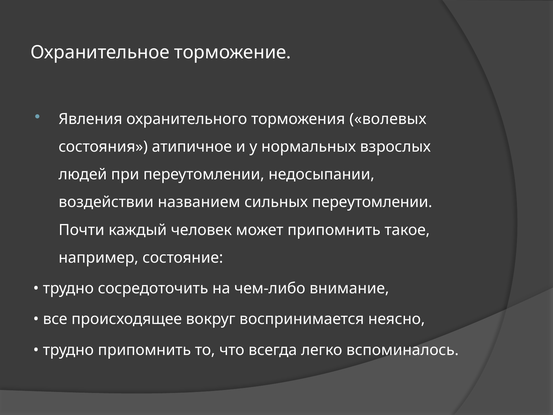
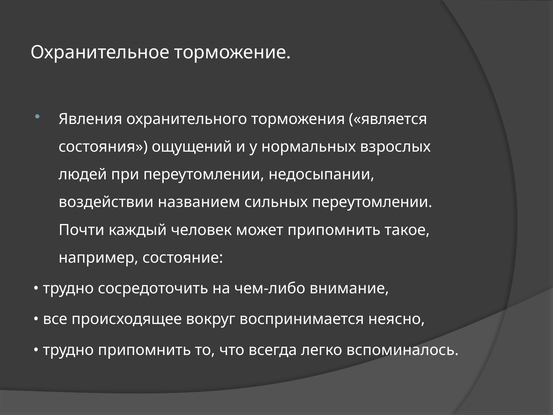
волевых: волевых -> является
атипичное: атипичное -> ощущений
